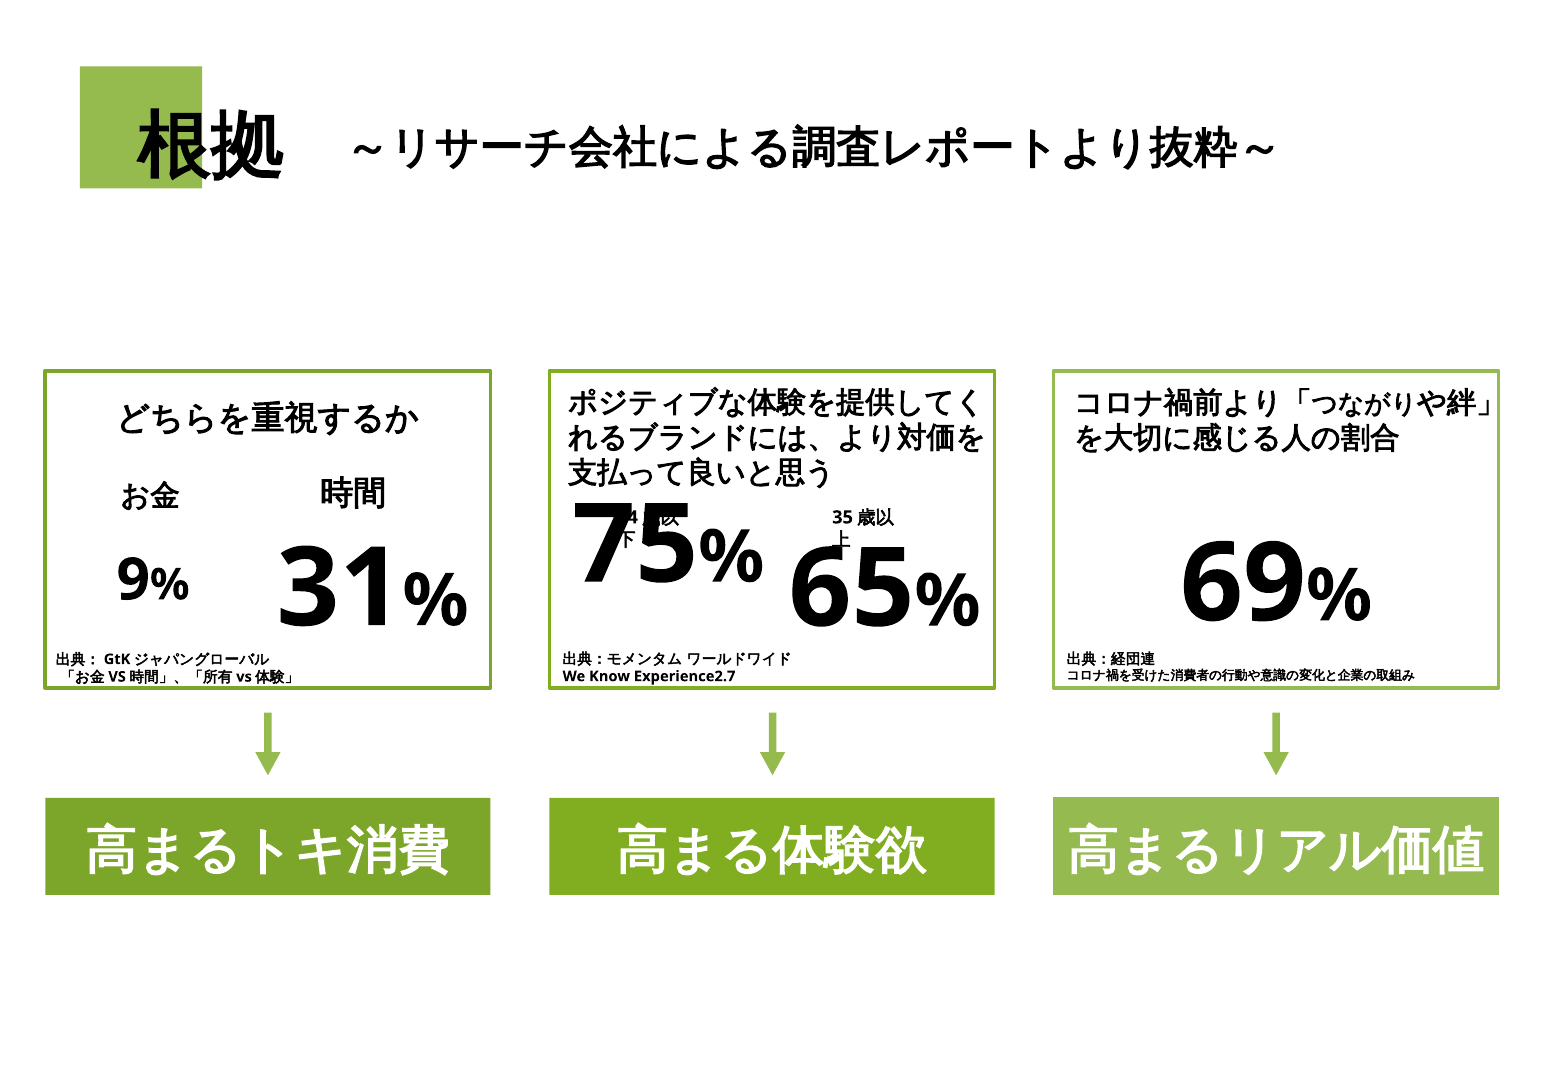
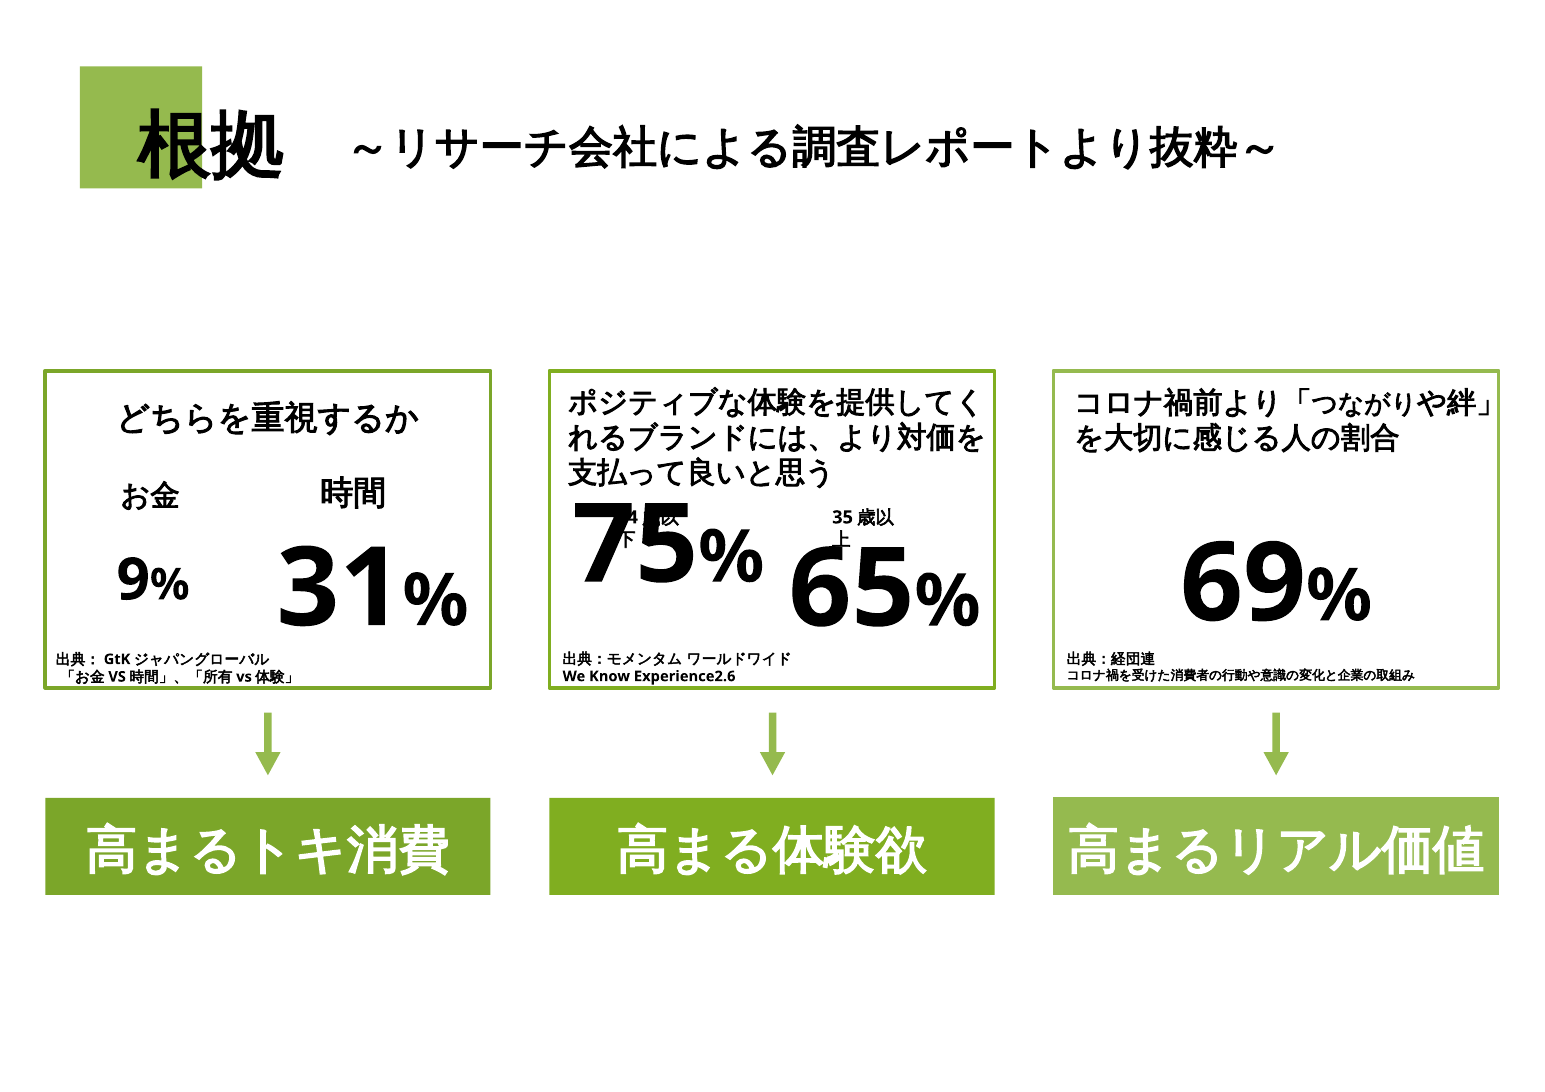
Experience2.7: Experience2.7 -> Experience2.6
